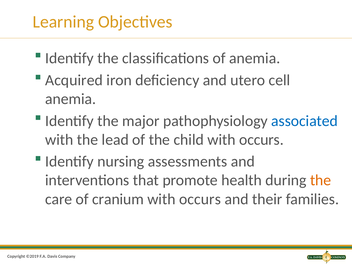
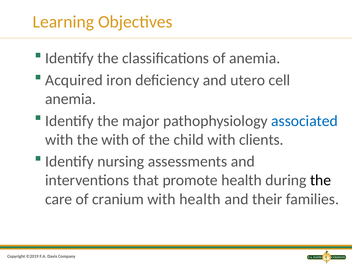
the lead: lead -> with
child with occurs: occurs -> clients
the at (321, 180) colour: orange -> black
occurs at (200, 199): occurs -> health
